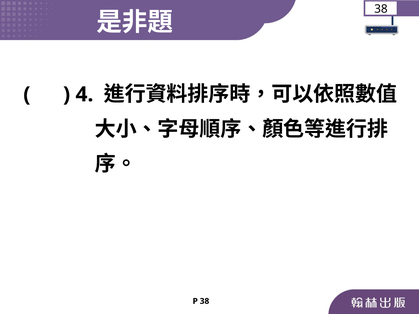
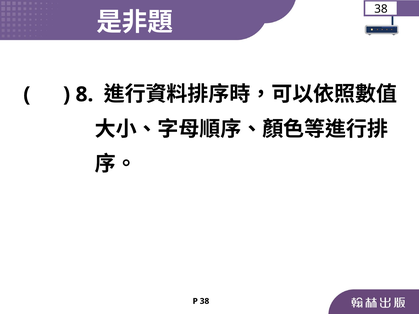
4: 4 -> 8
